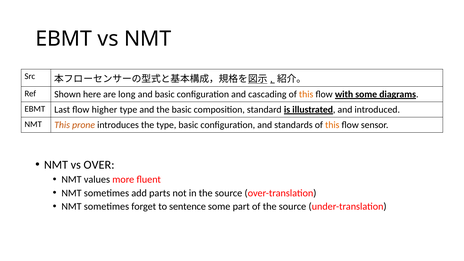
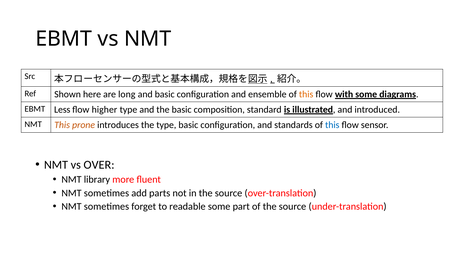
cascading: cascading -> ensemble
Last: Last -> Less
this at (332, 125) colour: orange -> blue
values: values -> library
sentence: sentence -> readable
